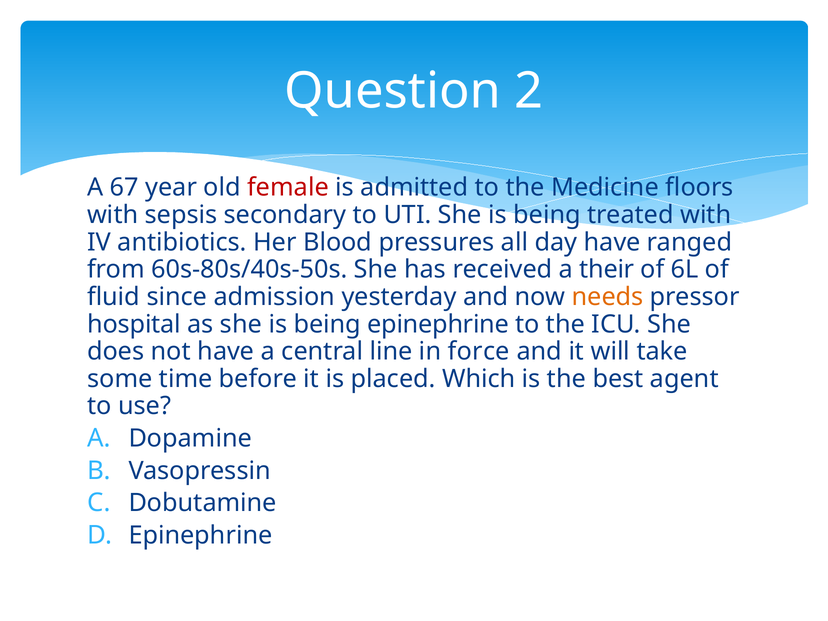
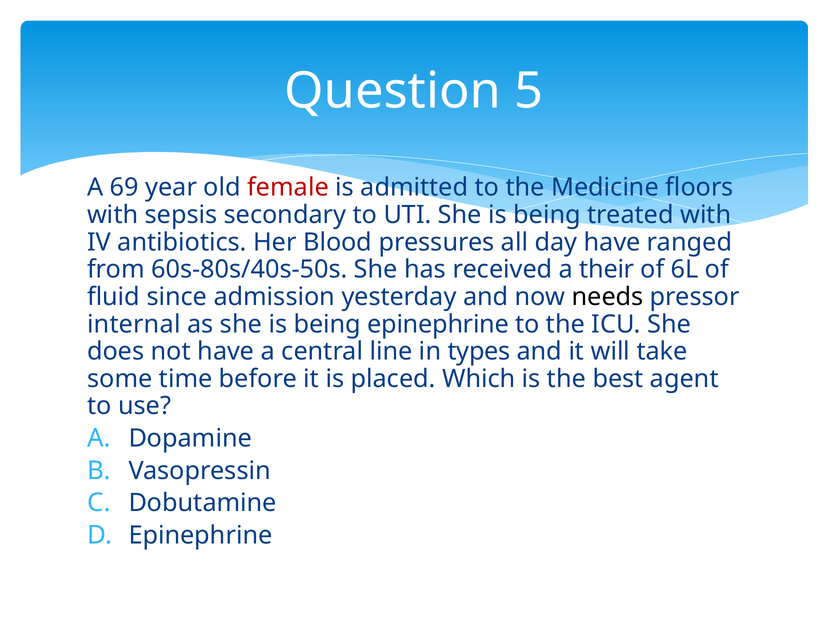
2: 2 -> 5
67: 67 -> 69
needs colour: orange -> black
hospital: hospital -> internal
force: force -> types
